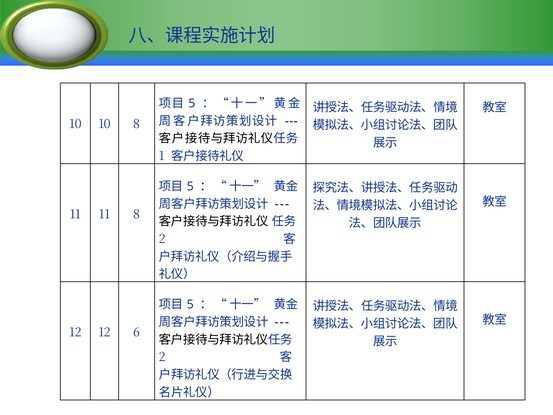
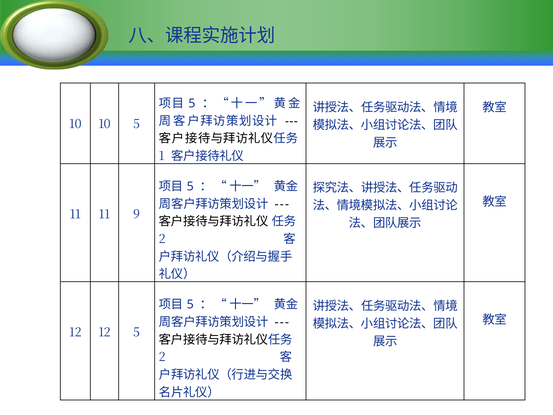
10 8: 8 -> 5
11 8: 8 -> 9
12 6: 6 -> 5
